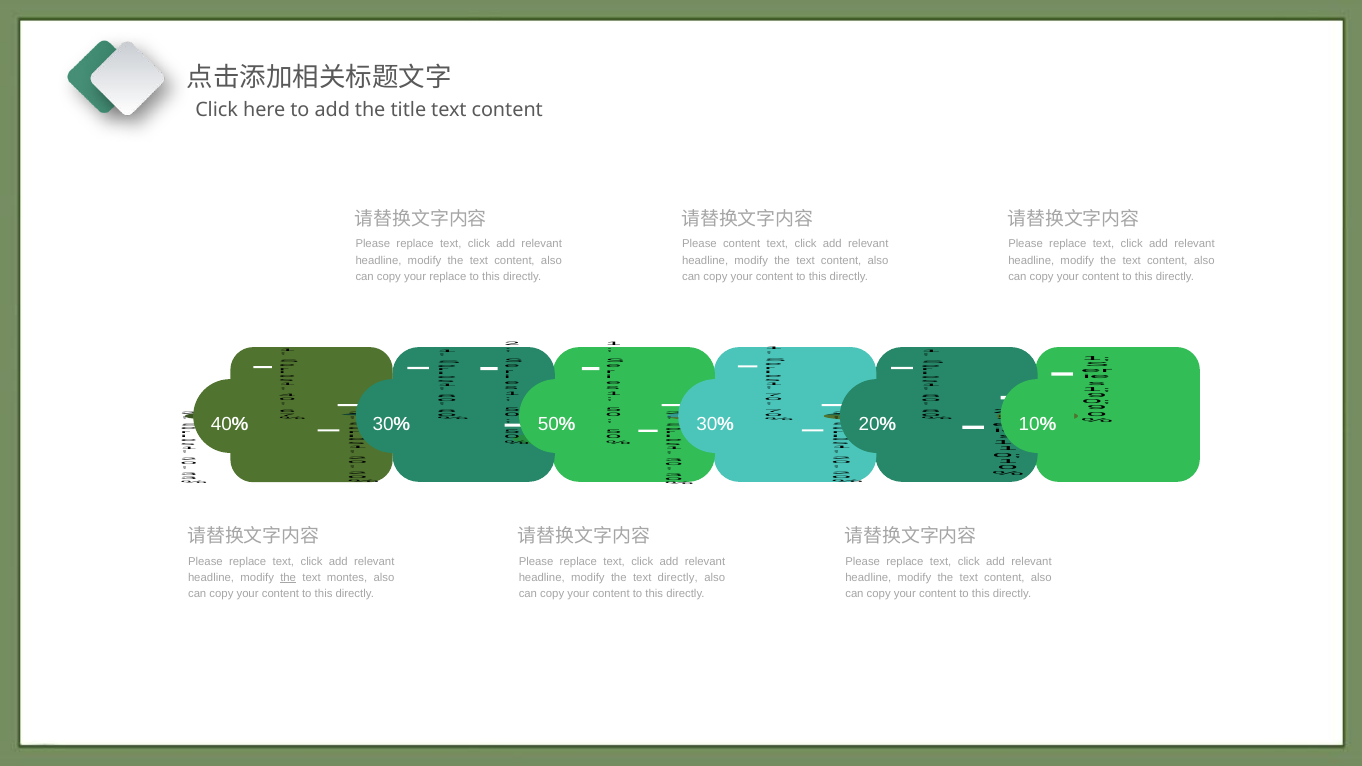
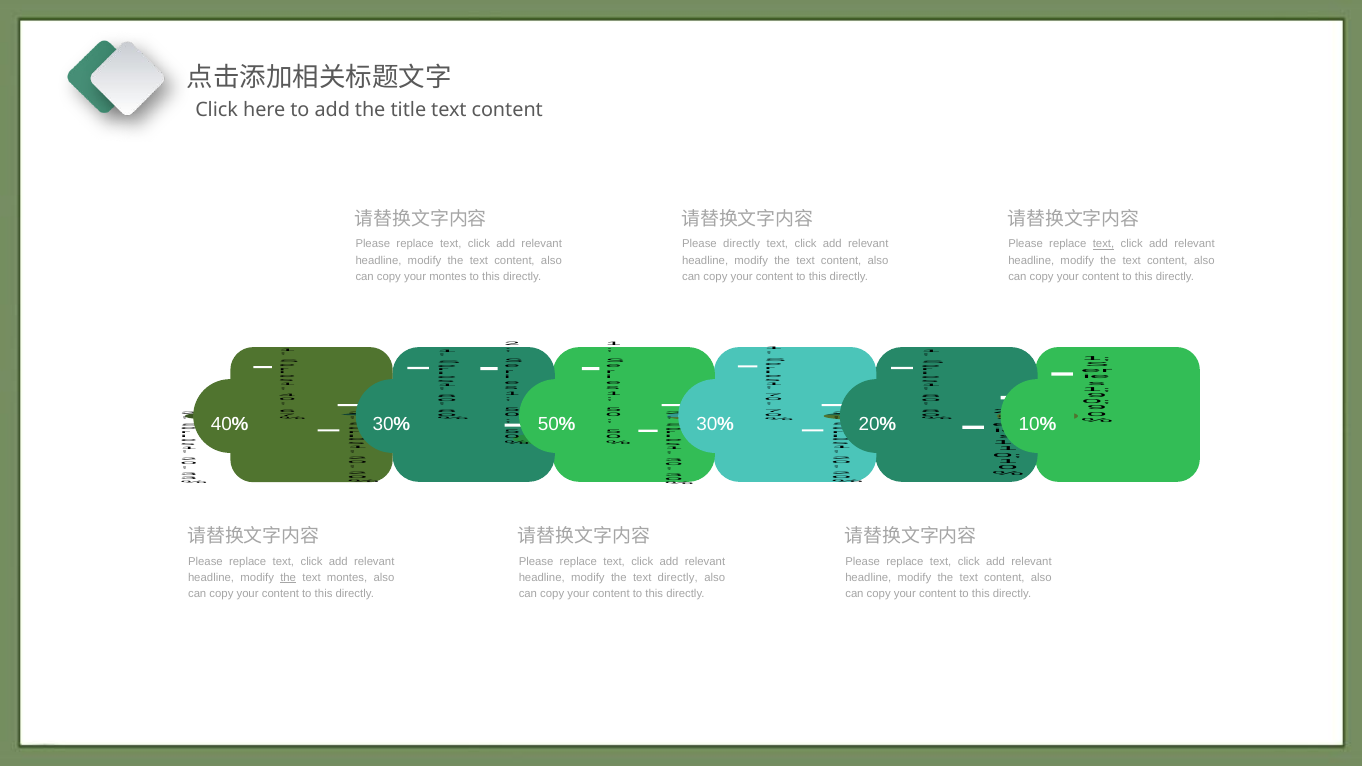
Please content: content -> directly
text at (1104, 244) underline: none -> present
your replace: replace -> montes
